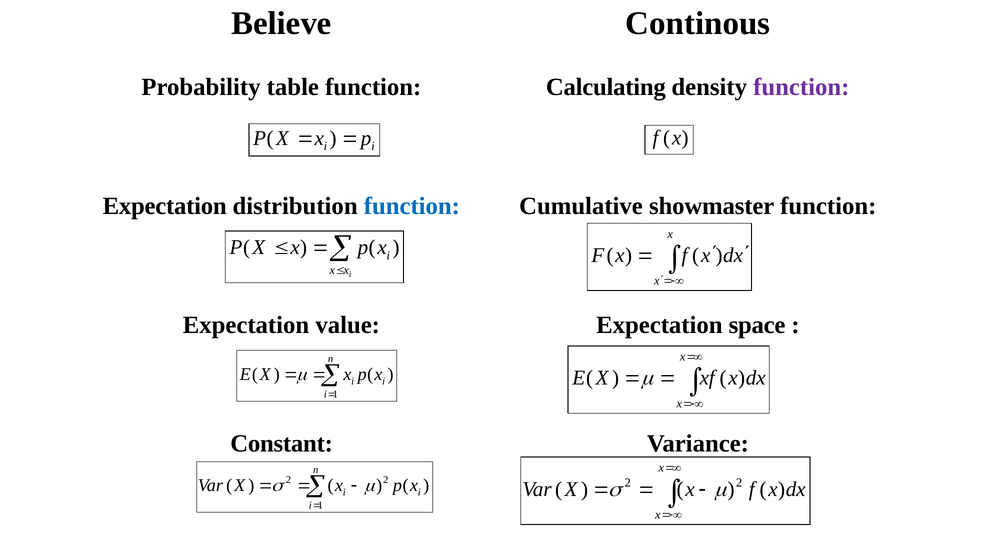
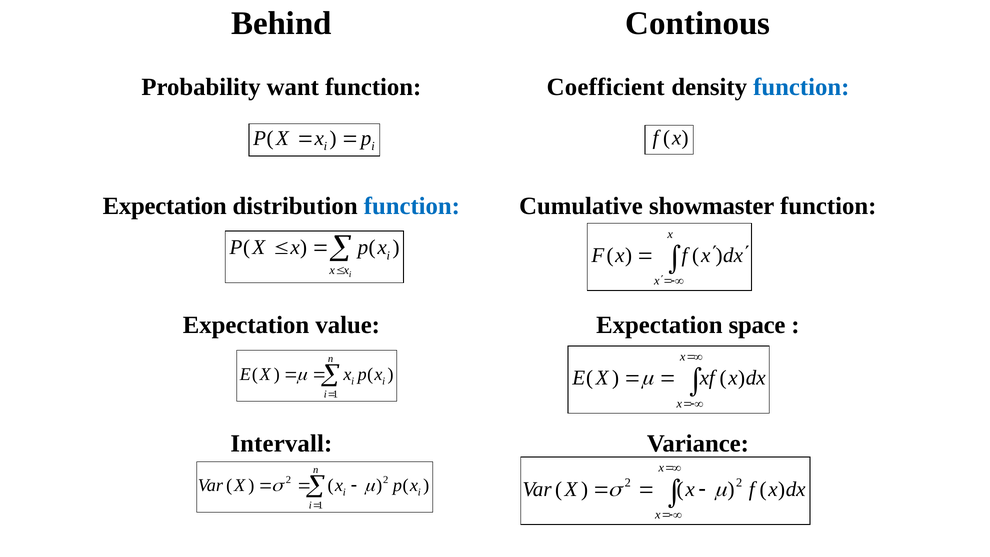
Believe: Believe -> Behind
table: table -> want
Calculating: Calculating -> Coefficient
function at (801, 87) colour: purple -> blue
Constant: Constant -> Intervall
